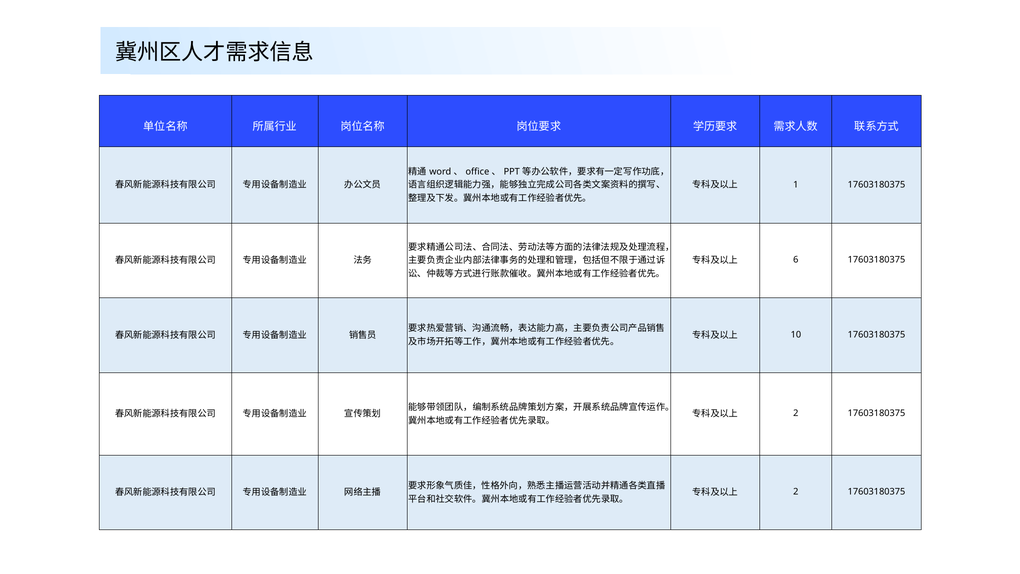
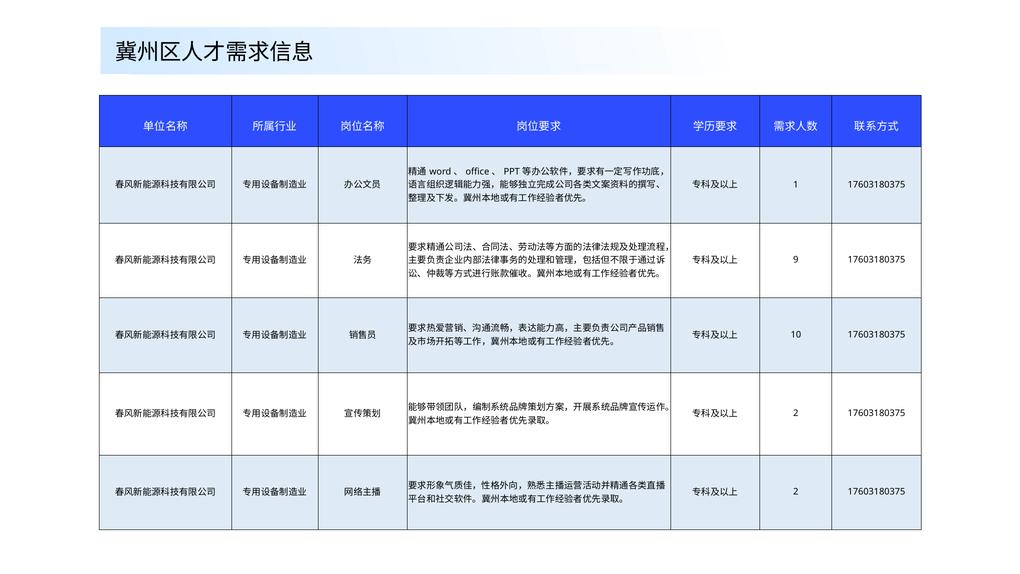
6: 6 -> 9
